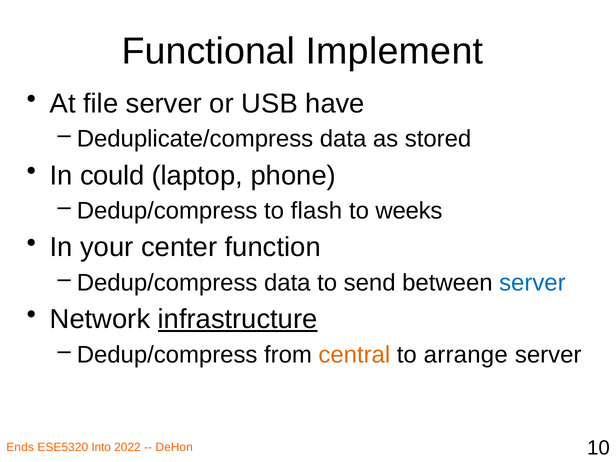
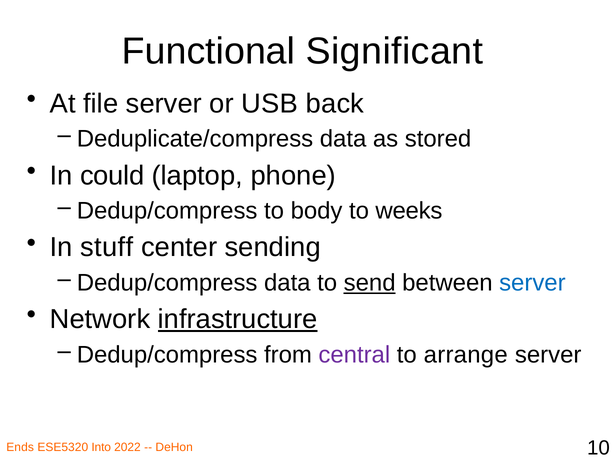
Implement: Implement -> Significant
have: have -> back
flash: flash -> body
your: your -> stuff
function: function -> sending
send underline: none -> present
central colour: orange -> purple
